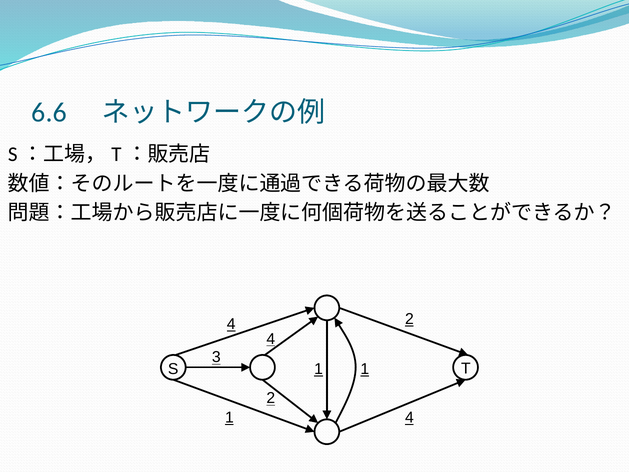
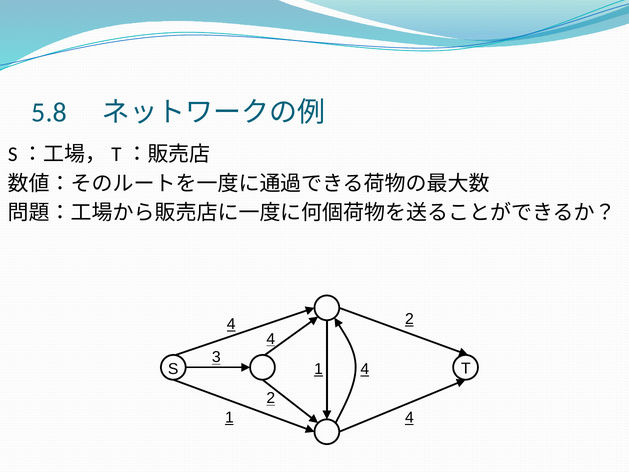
6.6: 6.6 -> 5.8
1 1: 1 -> 4
